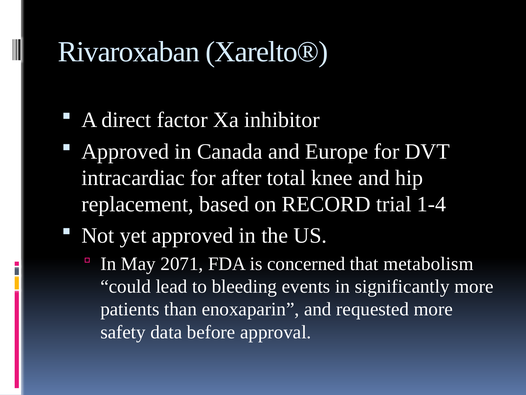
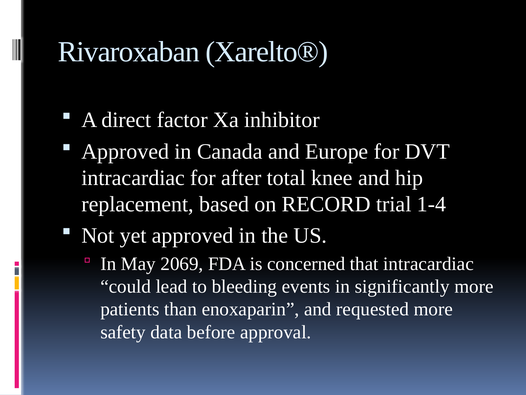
2071: 2071 -> 2069
that metabolism: metabolism -> intracardiac
